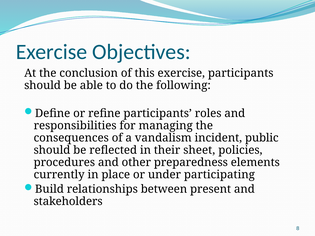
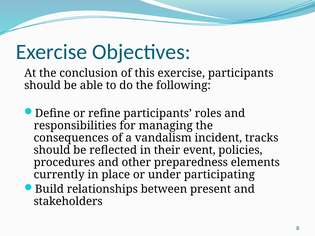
public: public -> tracks
sheet: sheet -> event
